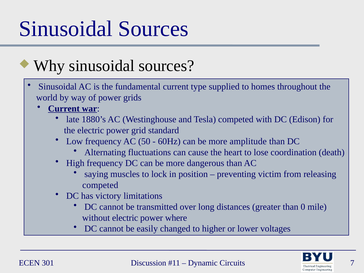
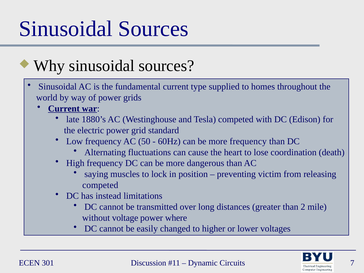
more amplitude: amplitude -> frequency
victory: victory -> instead
0: 0 -> 2
without electric: electric -> voltage
